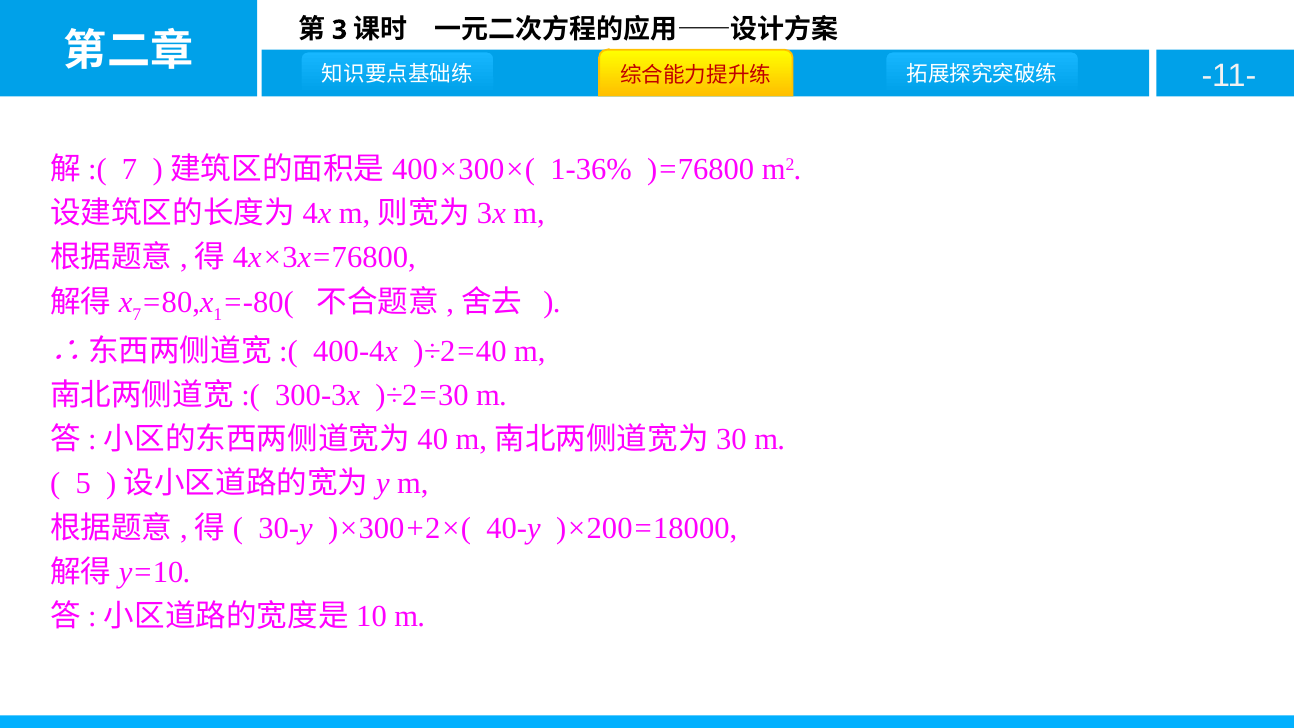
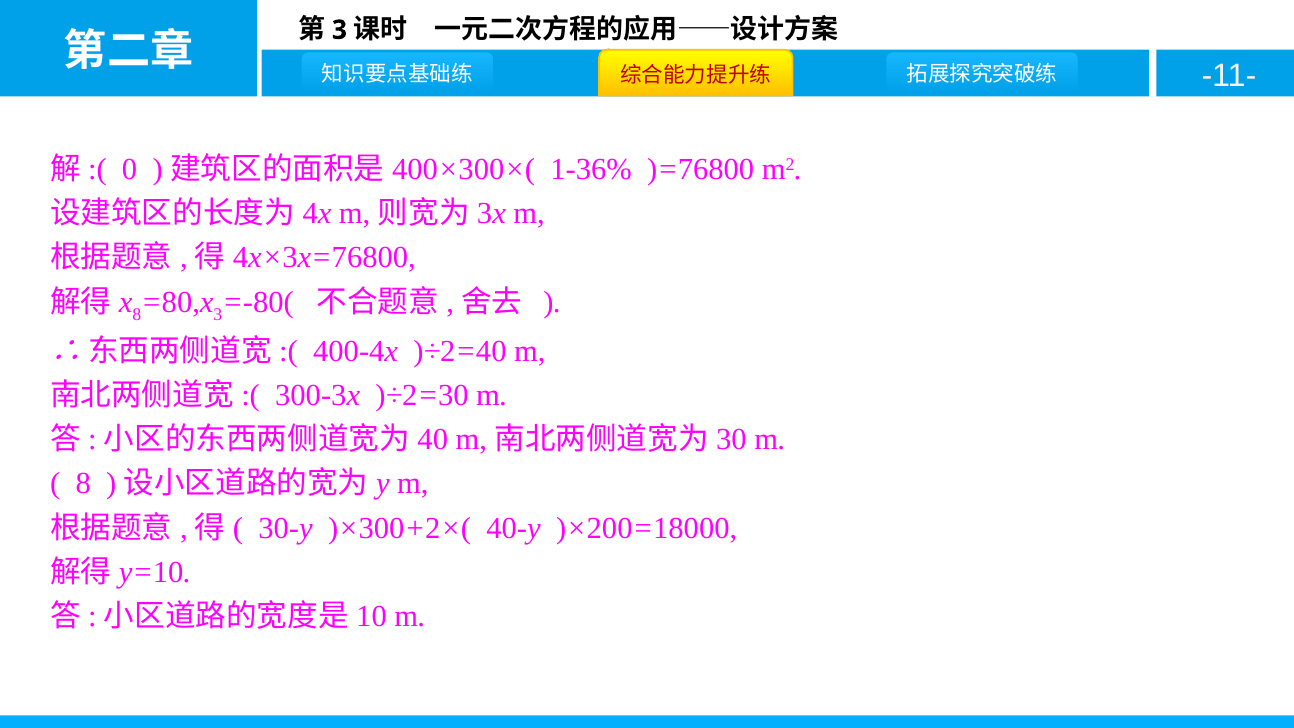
7 at (130, 170): 7 -> 0
7 at (137, 315): 7 -> 8
1 at (218, 315): 1 -> 3
5 at (83, 484): 5 -> 8
